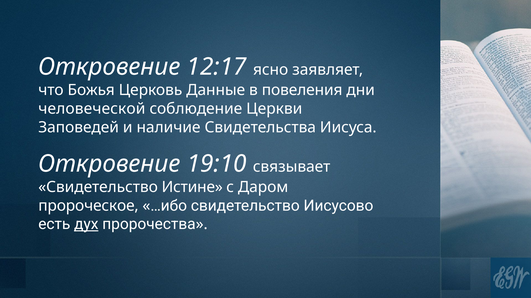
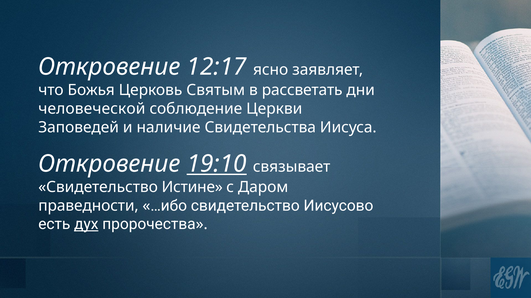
Данные: Данные -> Святым
повеления: повеления -> рассветать
19:10 underline: none -> present
пророческое: пророческое -> праведности
